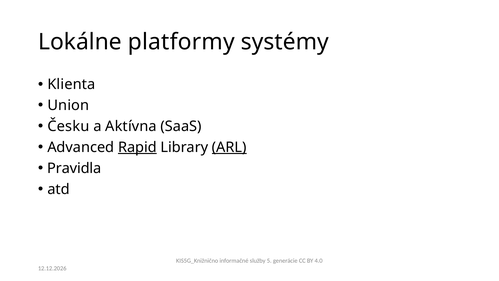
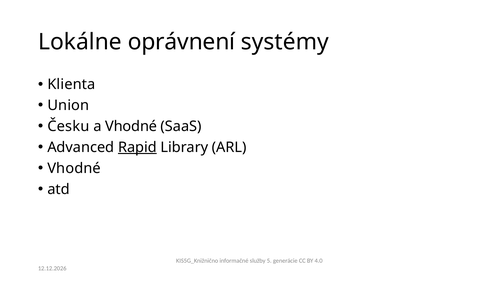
platformy: platformy -> oprávnení
a Aktívna: Aktívna -> Vhodné
ARL underline: present -> none
Pravidla at (74, 168): Pravidla -> Vhodné
